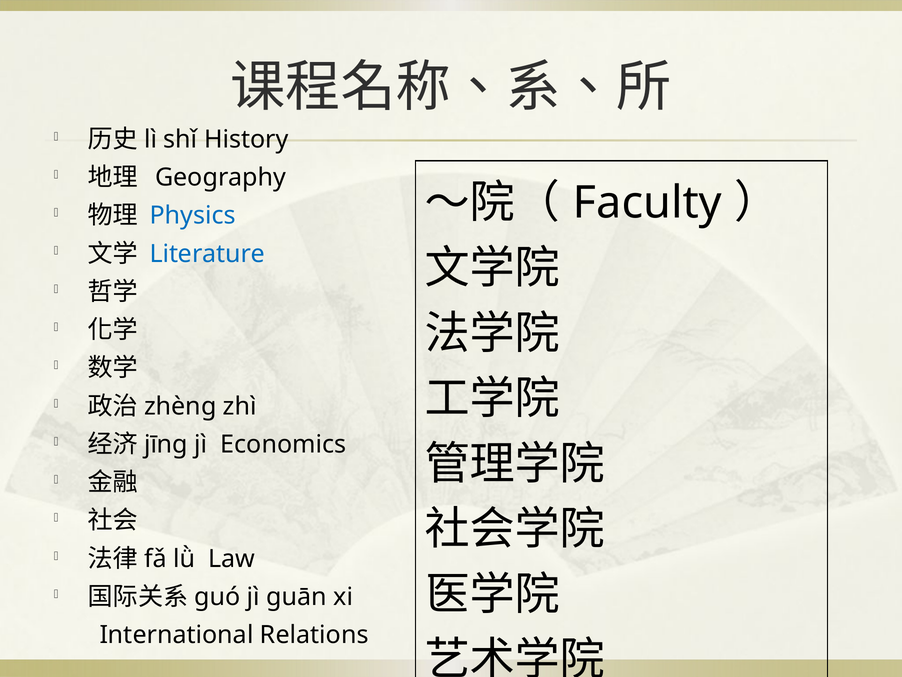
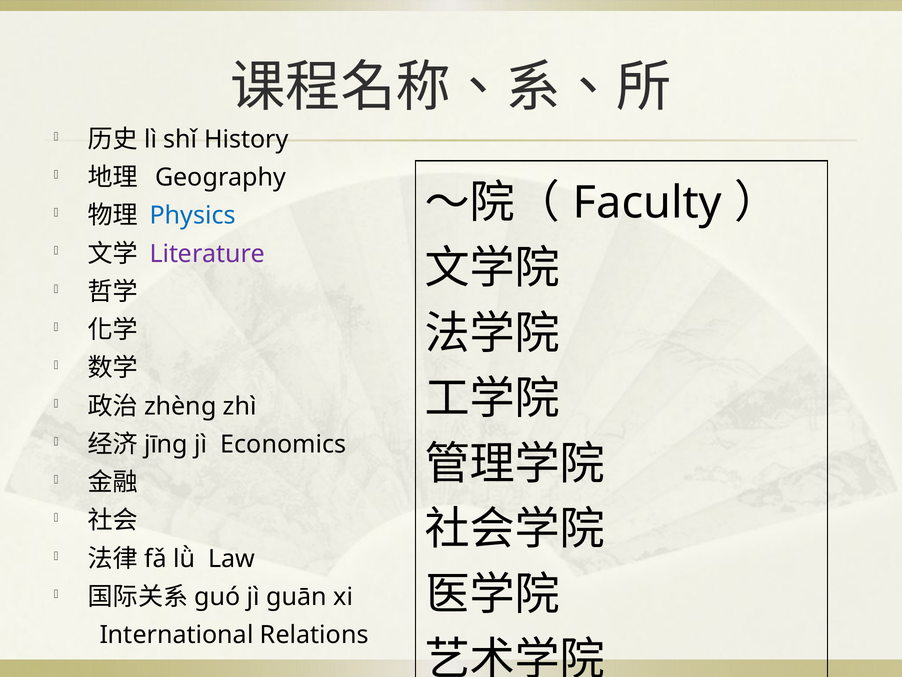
Literature colour: blue -> purple
